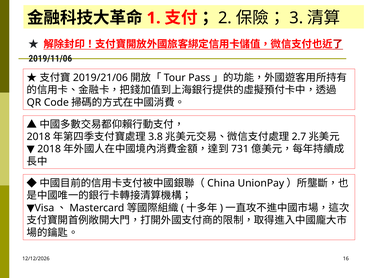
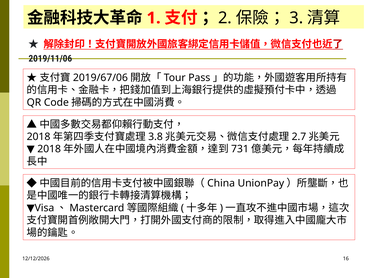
2019/21/06: 2019/21/06 -> 2019/67/06
